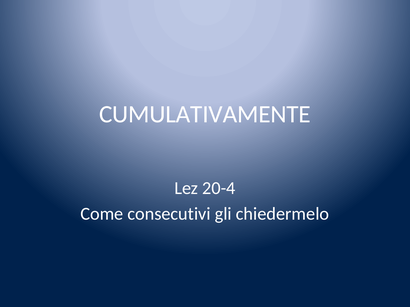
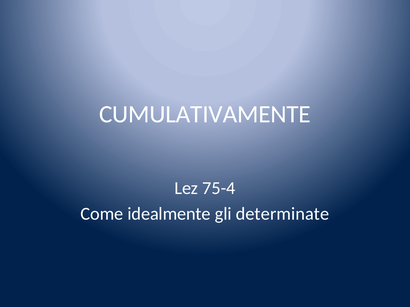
20-4: 20-4 -> 75-4
consecutivi: consecutivi -> idealmente
chiedermelo: chiedermelo -> determinate
